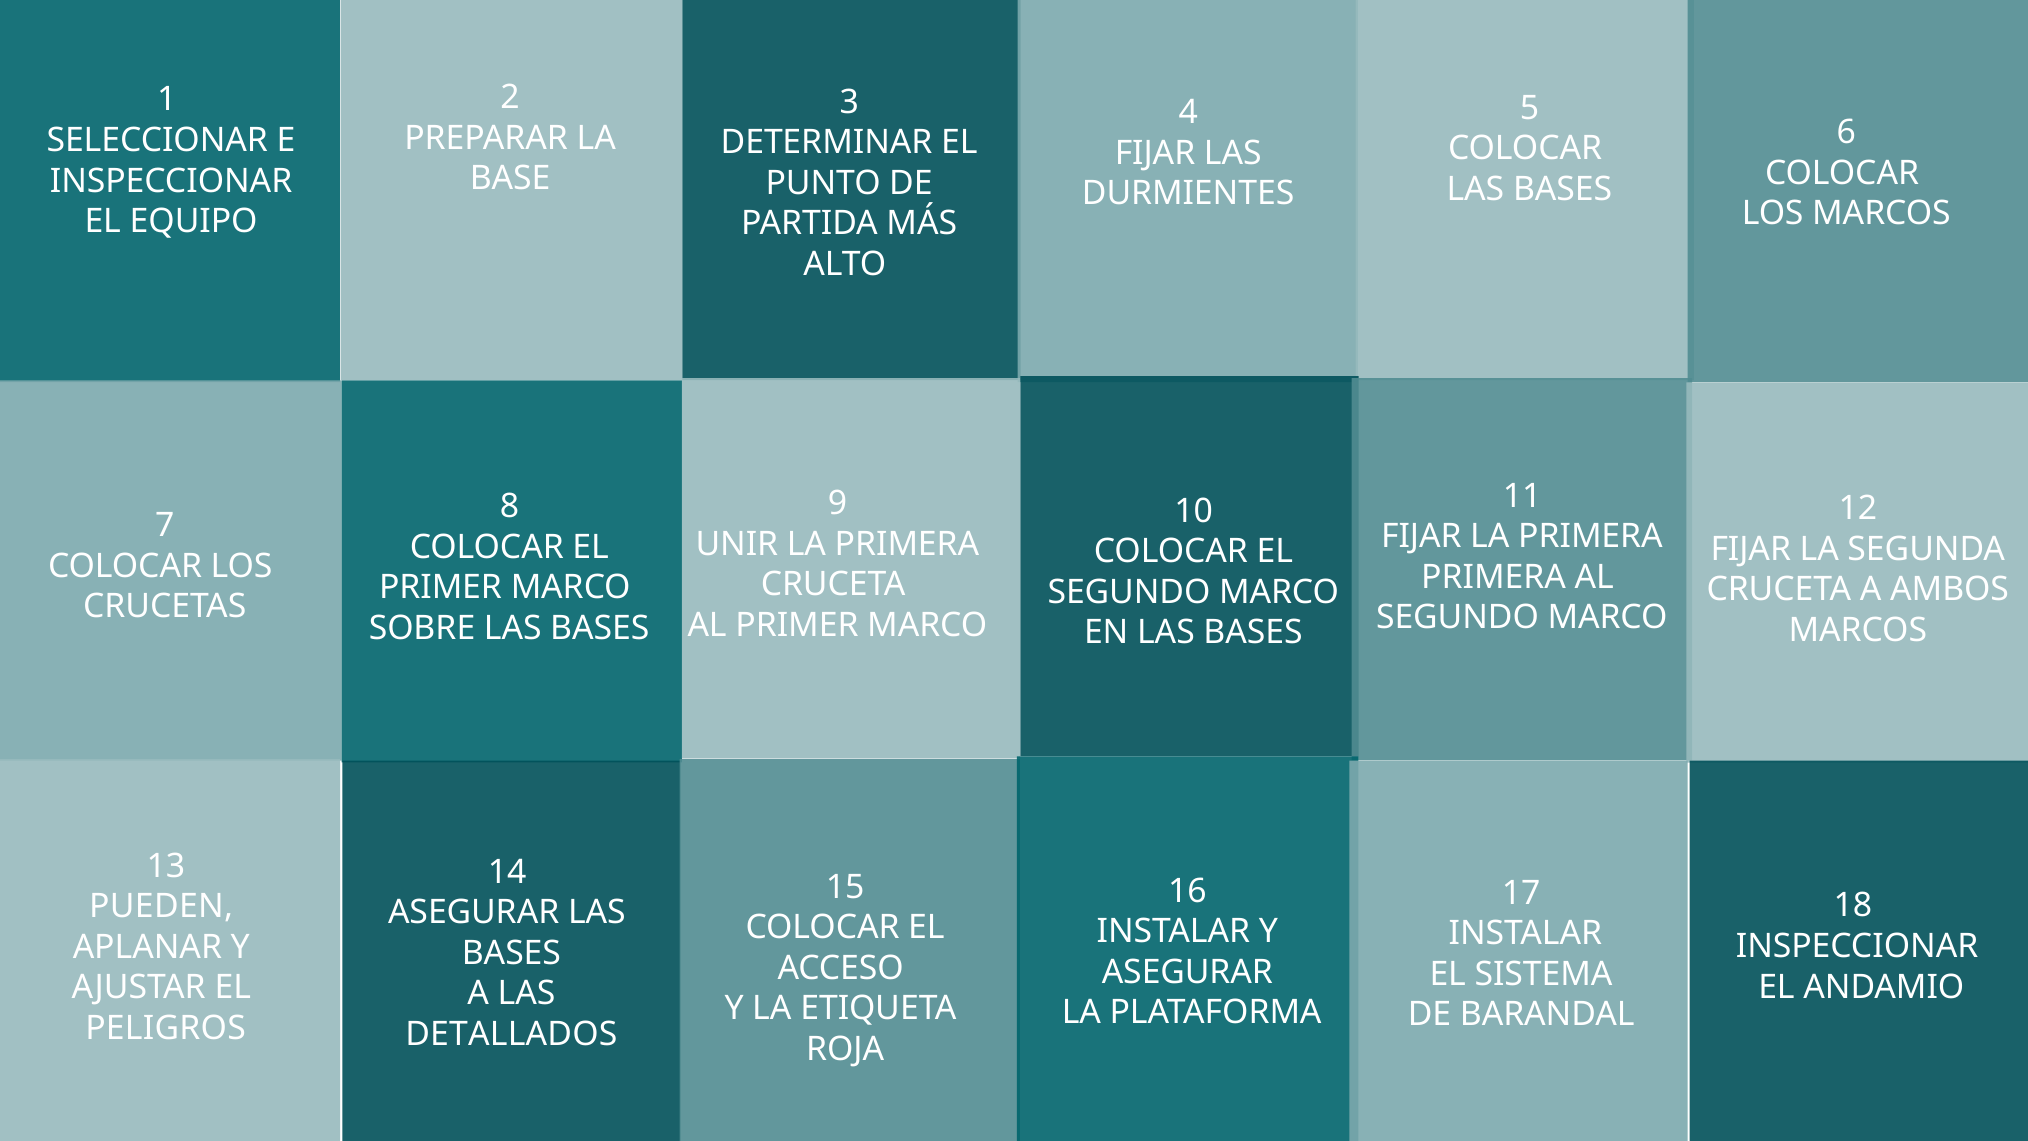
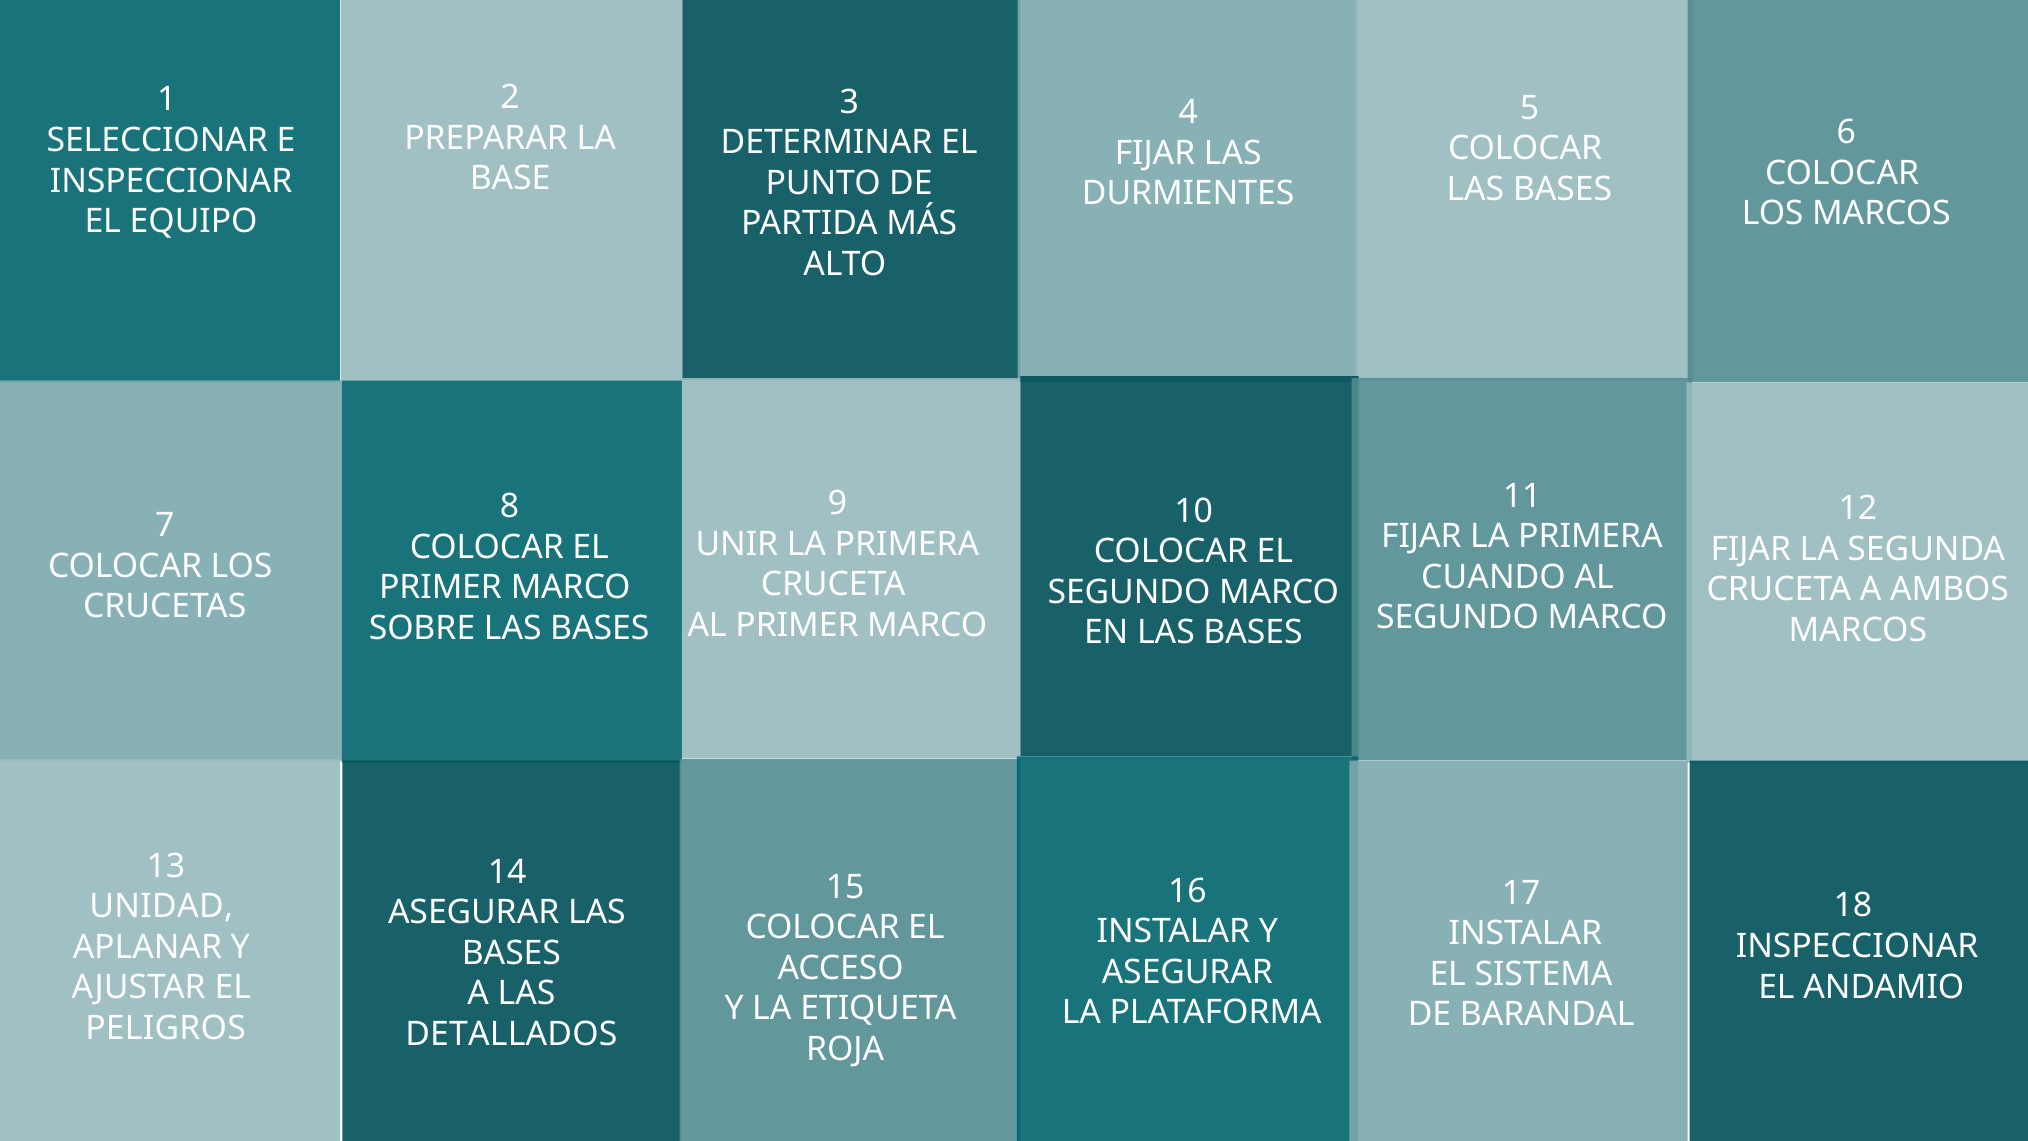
PRIMERA at (1494, 577): PRIMERA -> CUANDO
PUEDEN: PUEDEN -> UNIDAD
